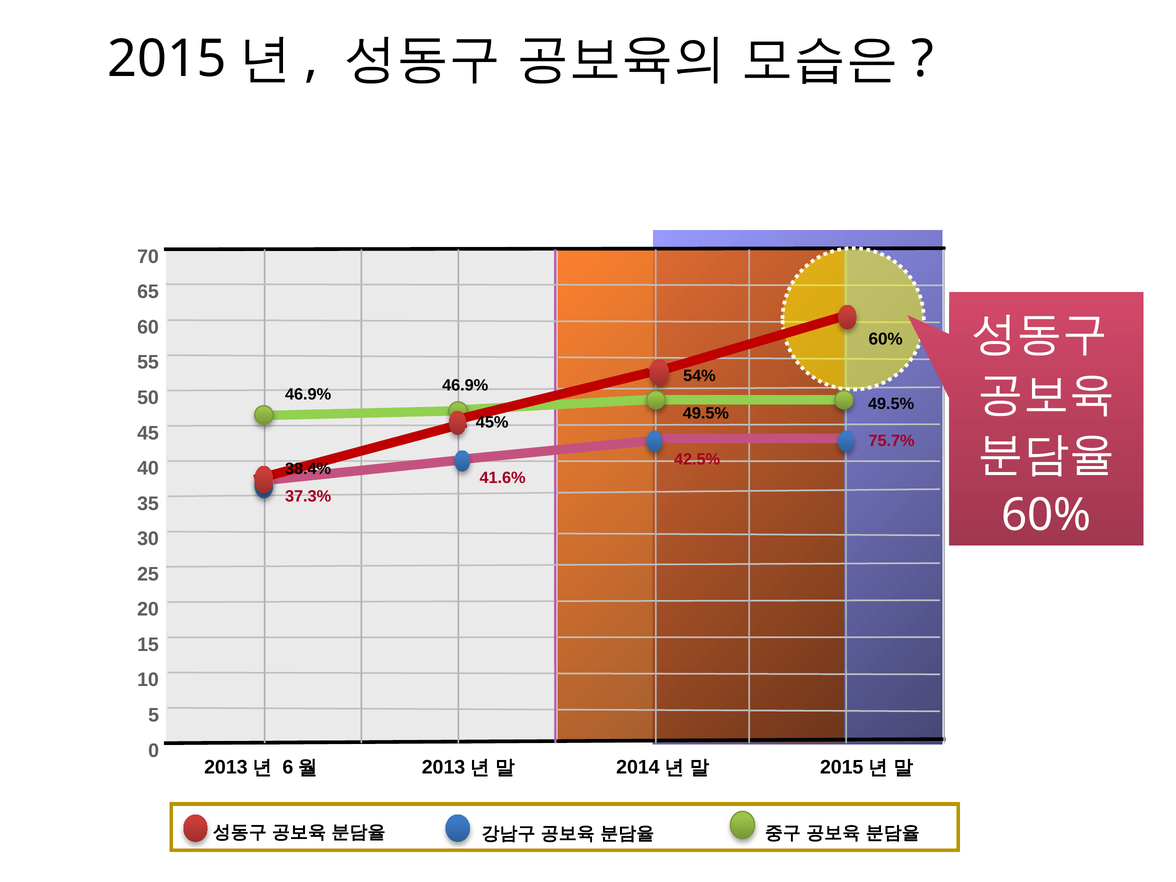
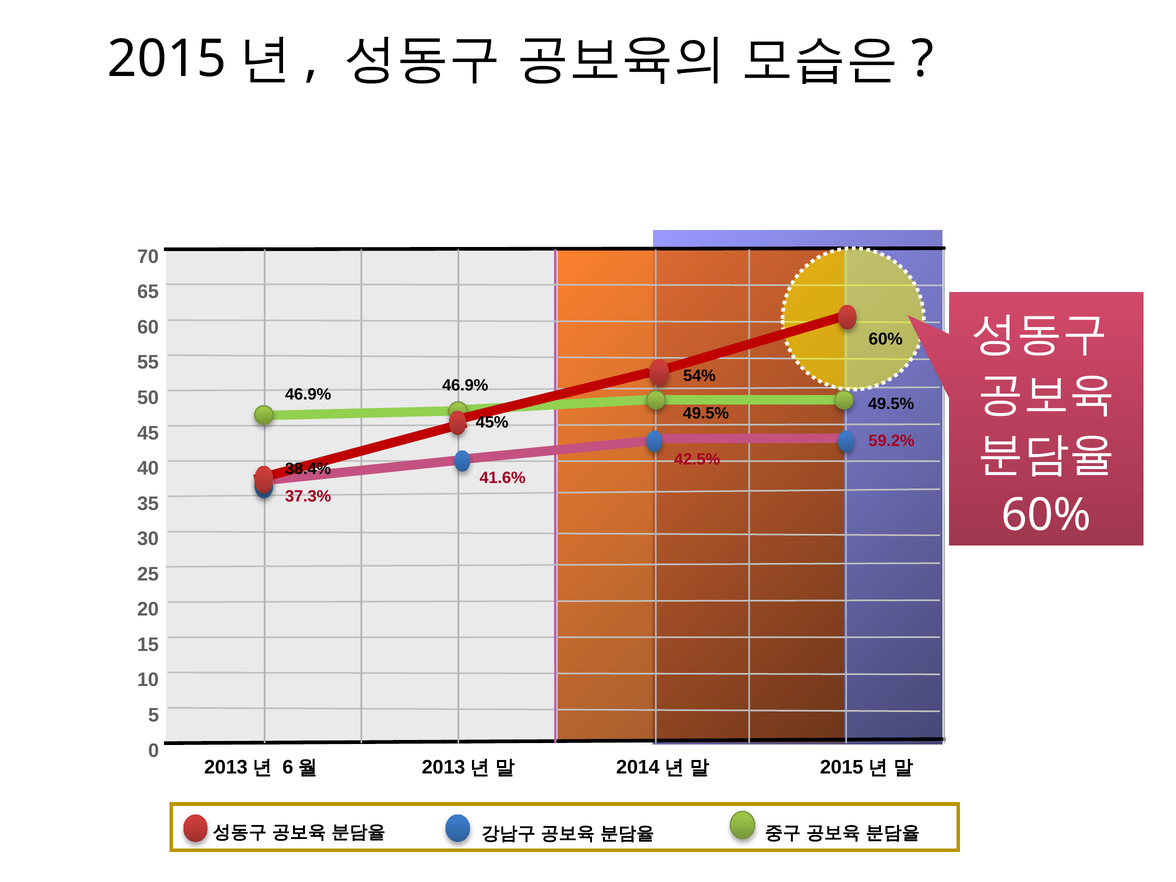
75.7%: 75.7% -> 59.2%
